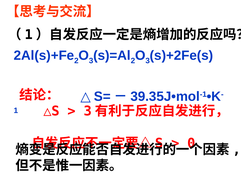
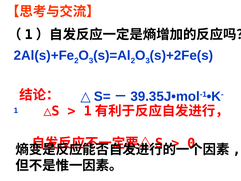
3 at (88, 111): 3 -> 1
